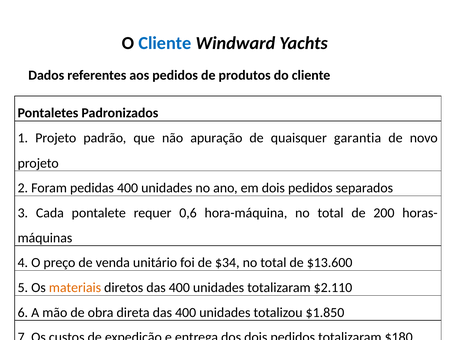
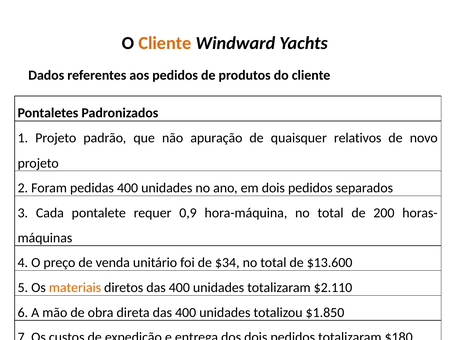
Cliente at (165, 43) colour: blue -> orange
garantia: garantia -> relativos
0,6: 0,6 -> 0,9
